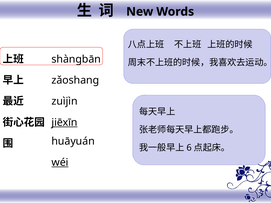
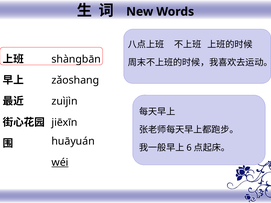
jiēxīn underline: present -> none
